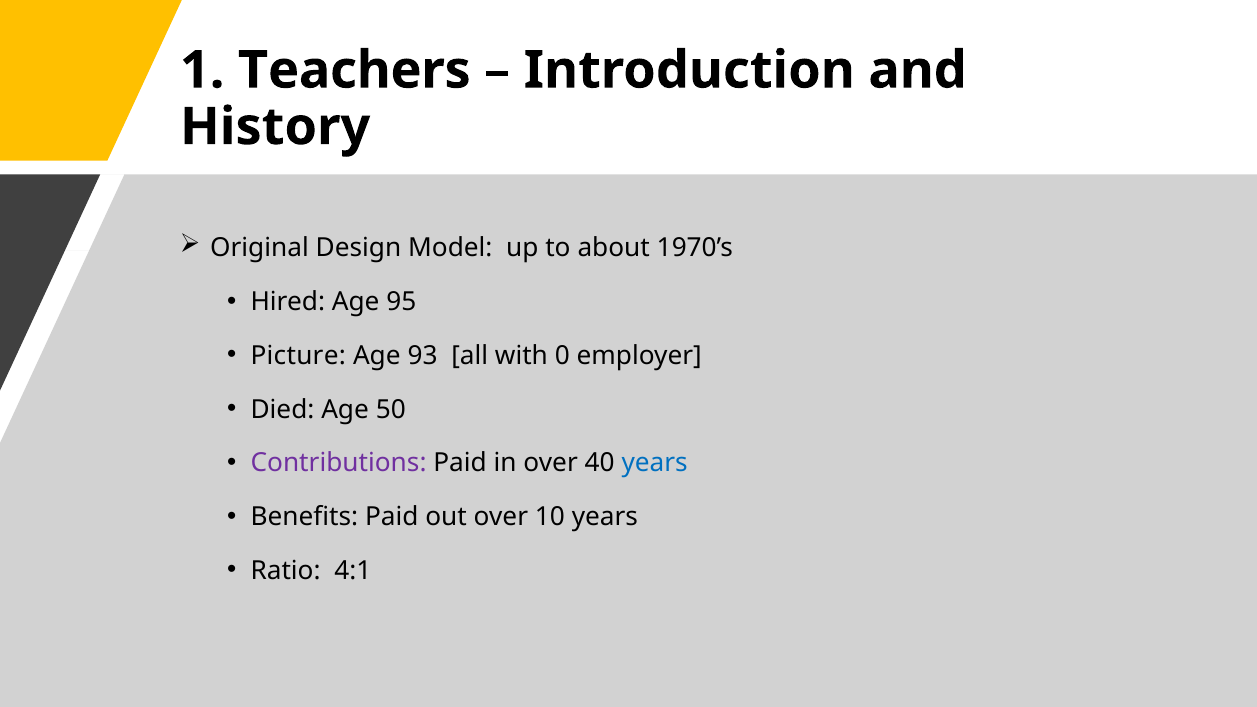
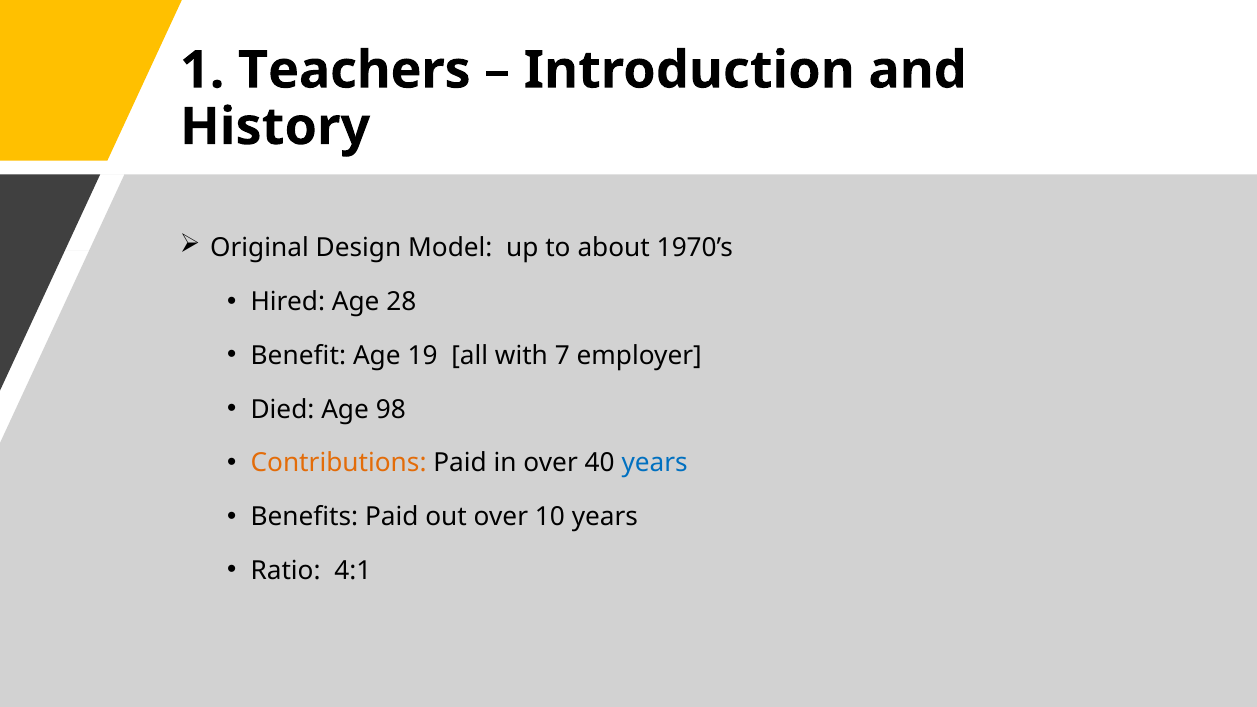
95: 95 -> 28
Picture: Picture -> Benefit
93: 93 -> 19
0: 0 -> 7
50: 50 -> 98
Contributions colour: purple -> orange
